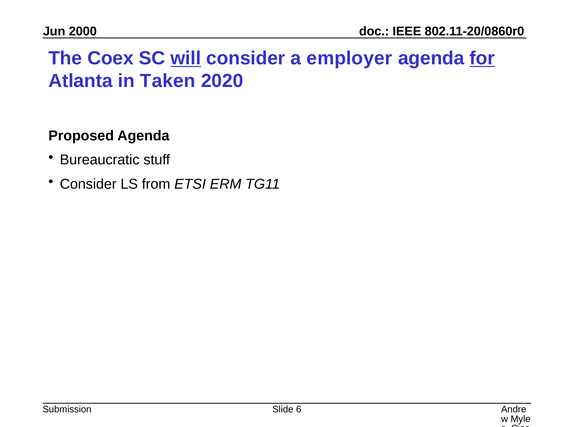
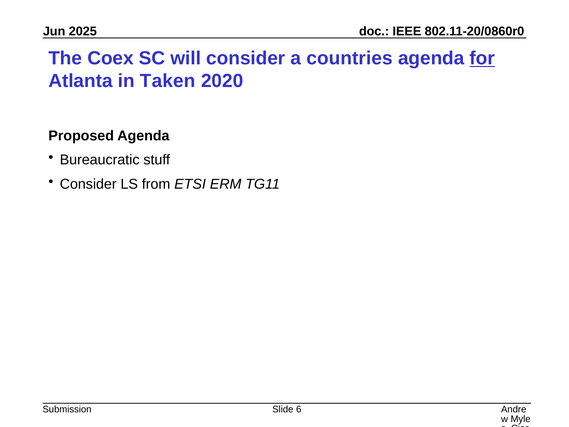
2000: 2000 -> 2025
will underline: present -> none
employer: employer -> countries
